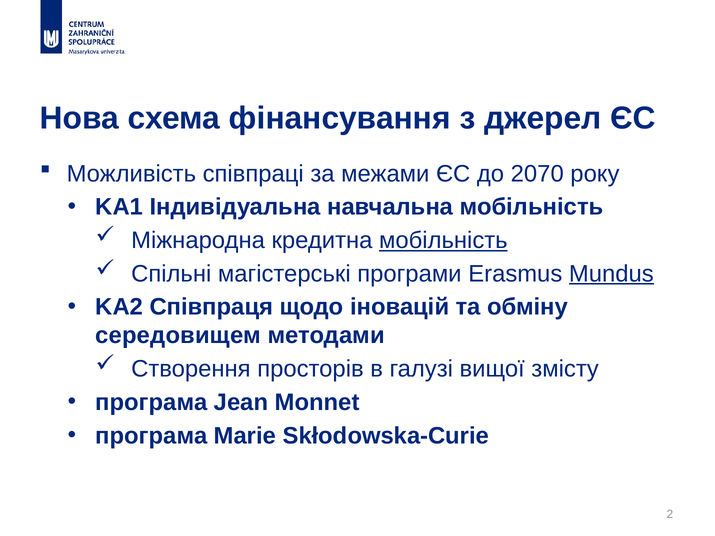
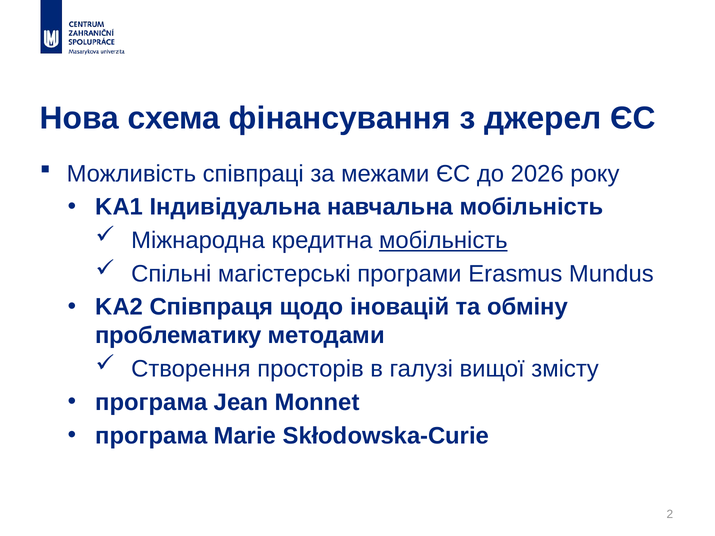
2070: 2070 -> 2026
Mundus underline: present -> none
середовищем: середовищем -> проблематику
